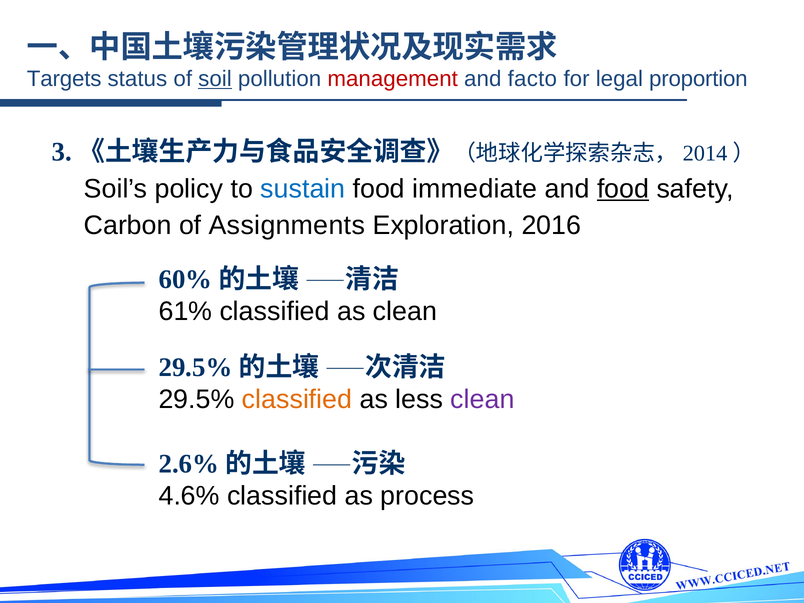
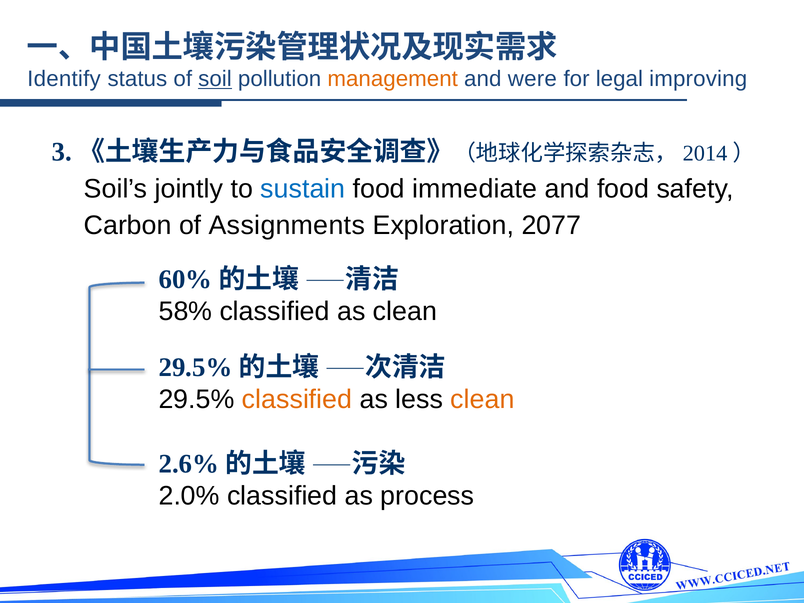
Targets: Targets -> Identify
management colour: red -> orange
facto: facto -> were
proportion: proportion -> improving
policy: policy -> jointly
food at (623, 189) underline: present -> none
2016: 2016 -> 2077
61%: 61% -> 58%
clean at (482, 400) colour: purple -> orange
4.6%: 4.6% -> 2.0%
